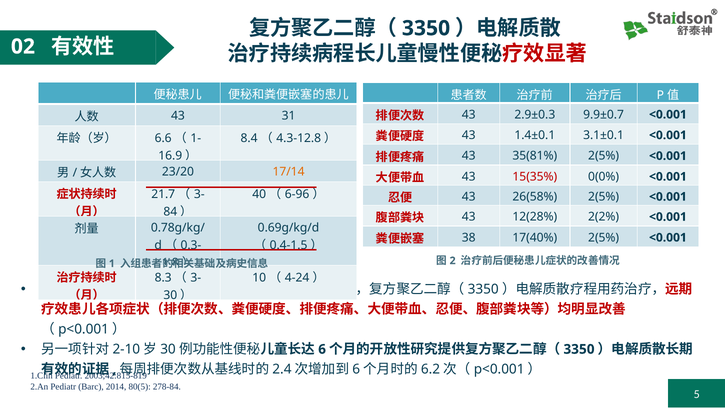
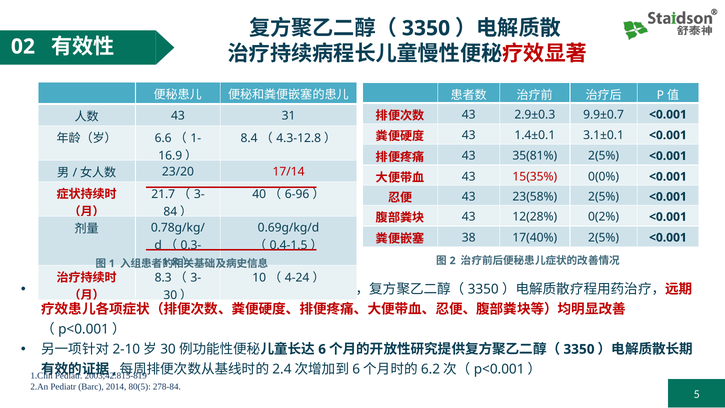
17/14 colour: orange -> red
26(58%: 26(58% -> 23(58%
2(2%: 2(2% -> 0(2%
